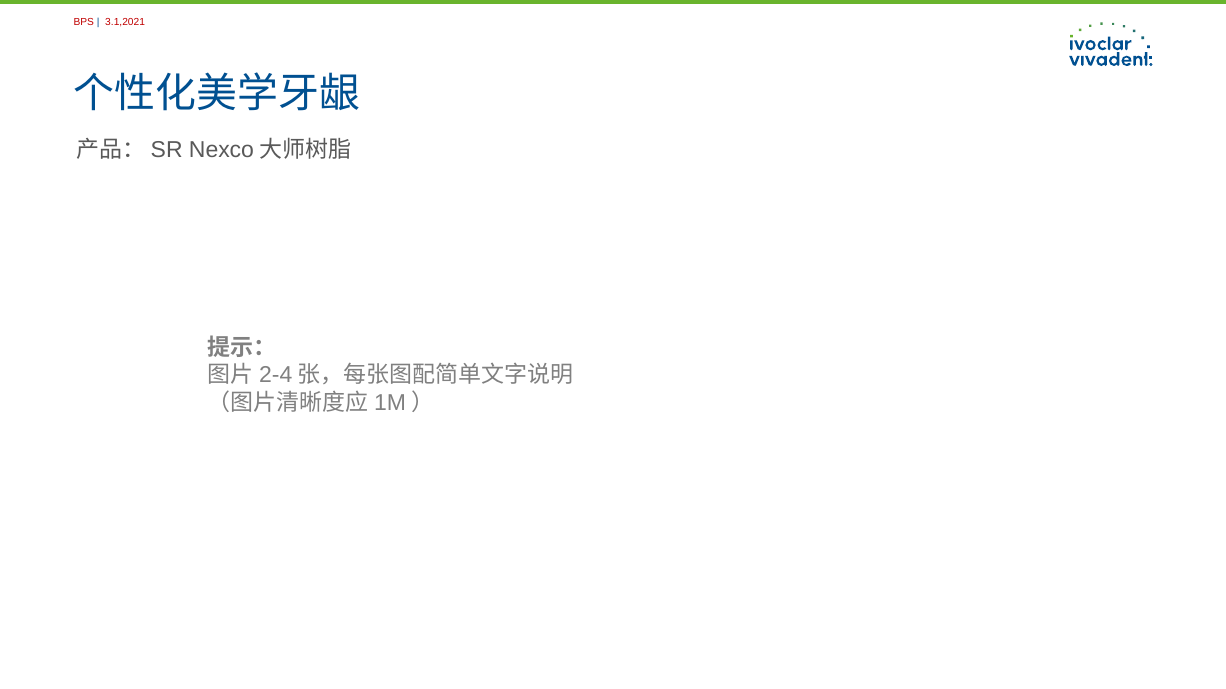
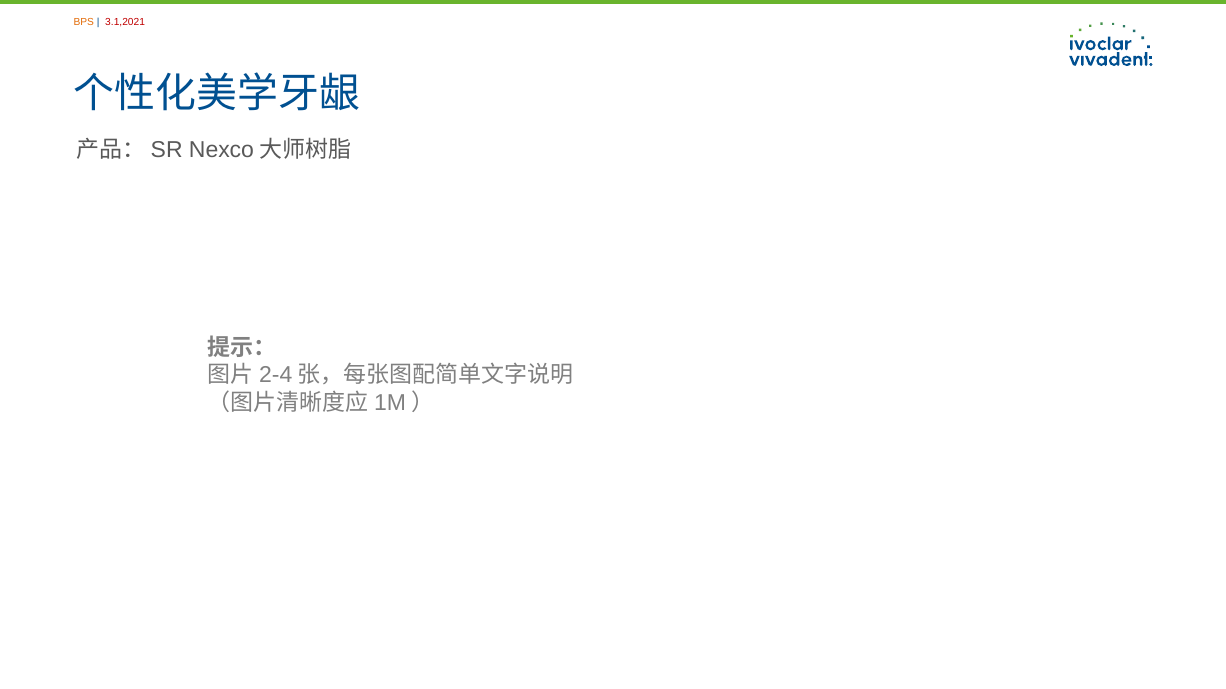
BPS colour: red -> orange
